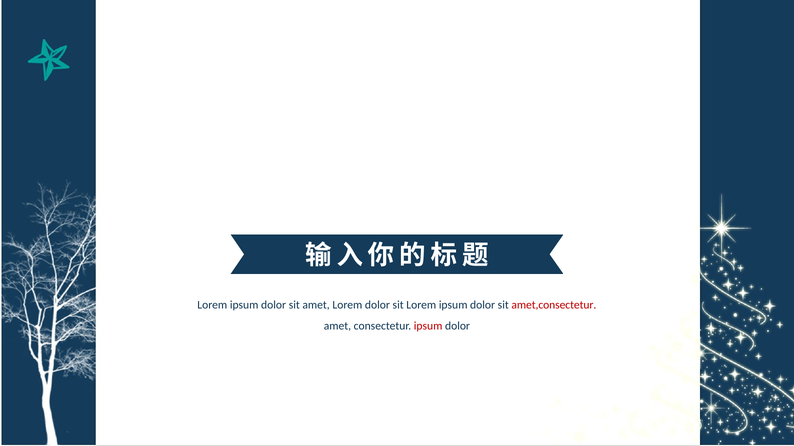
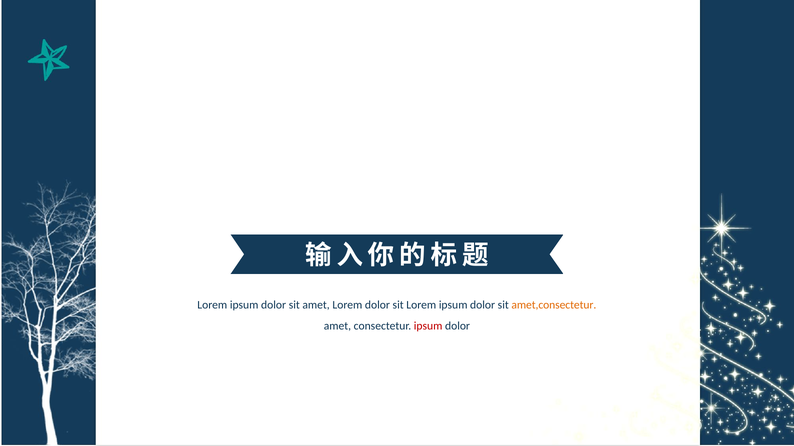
amet,consectetur colour: red -> orange
